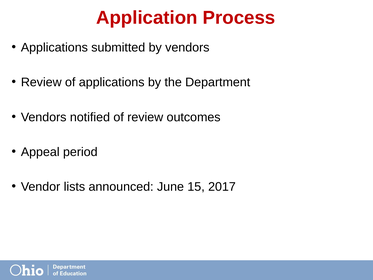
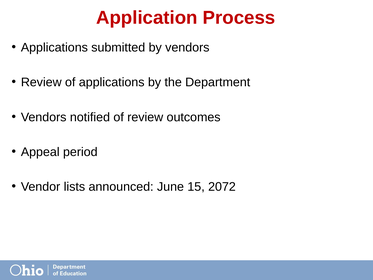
2017: 2017 -> 2072
